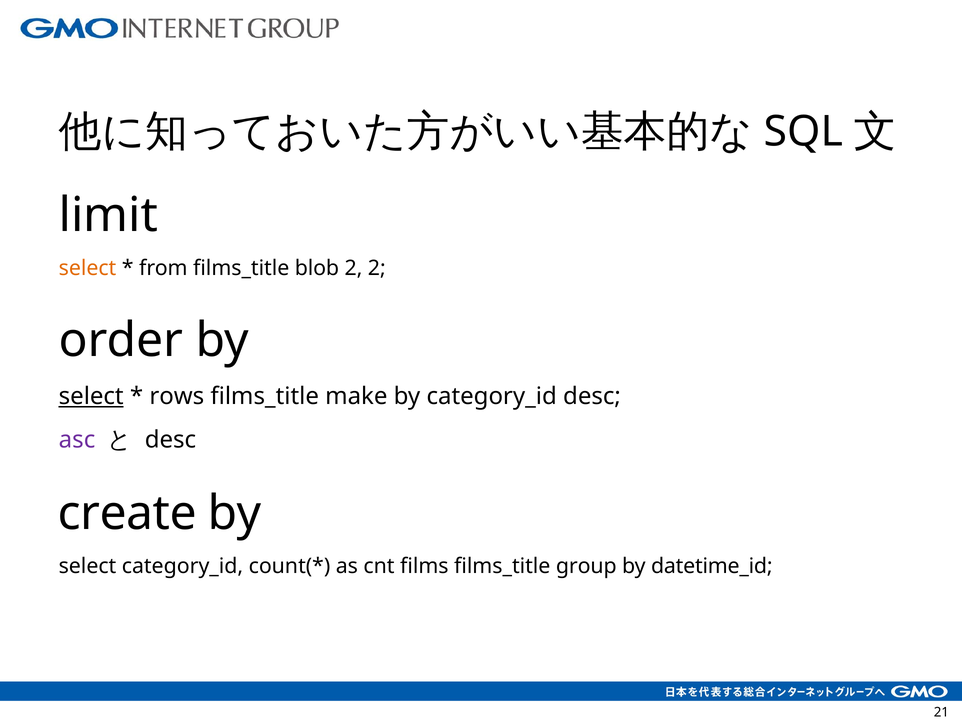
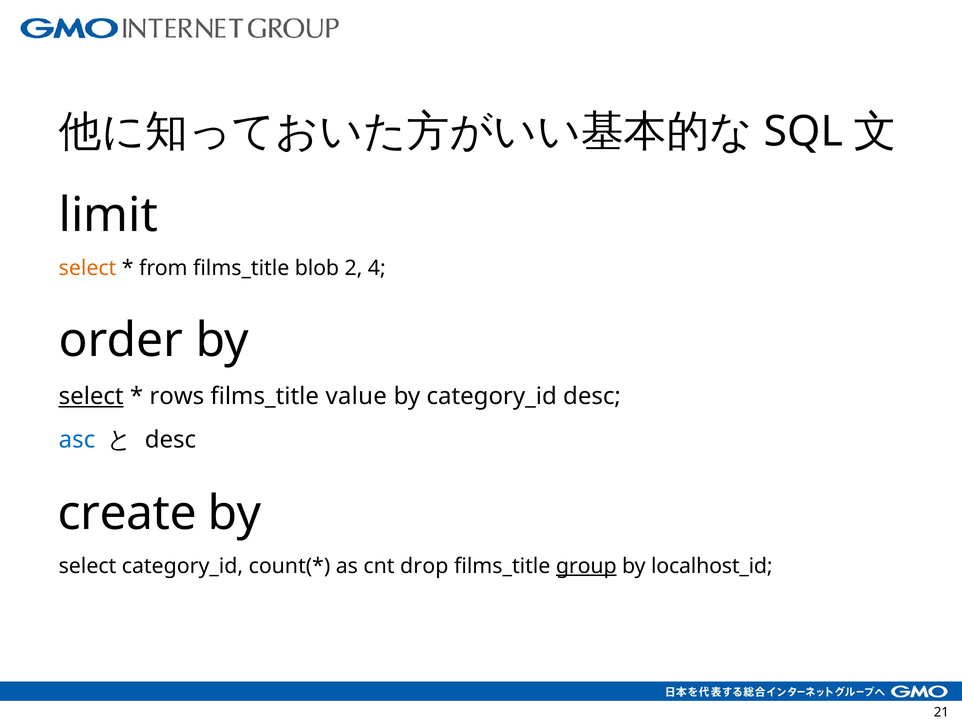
2 2: 2 -> 4
make: make -> value
asc colour: purple -> blue
films: films -> drop
group underline: none -> present
datetime_id: datetime_id -> localhost_id
